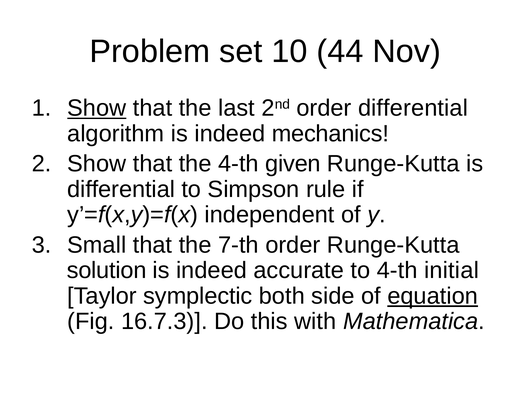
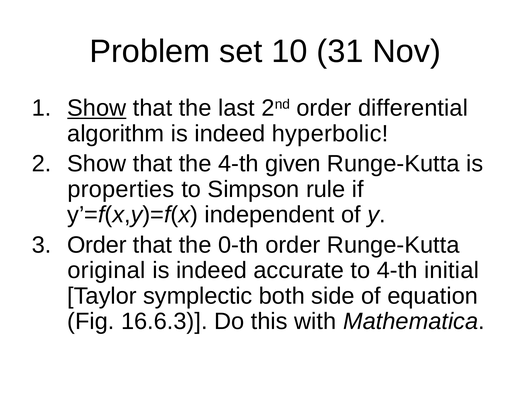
44: 44 -> 31
mechanics: mechanics -> hyperbolic
differential at (121, 189): differential -> properties
Small at (97, 245): Small -> Order
7-th: 7-th -> 0-th
solution: solution -> original
equation underline: present -> none
16.7.3: 16.7.3 -> 16.6.3
